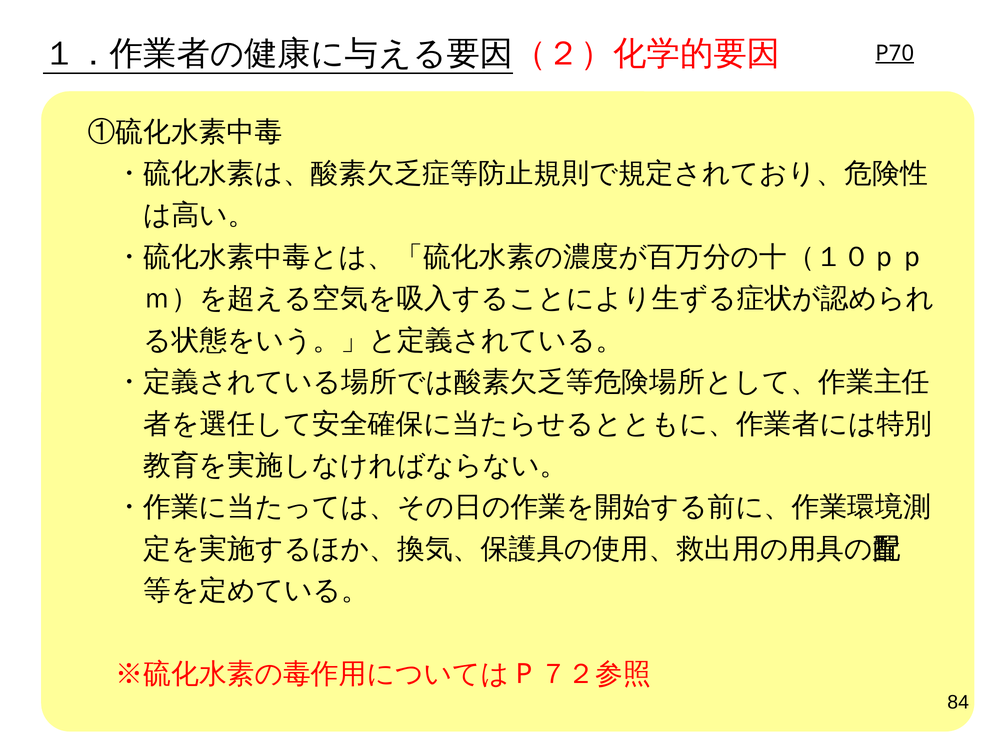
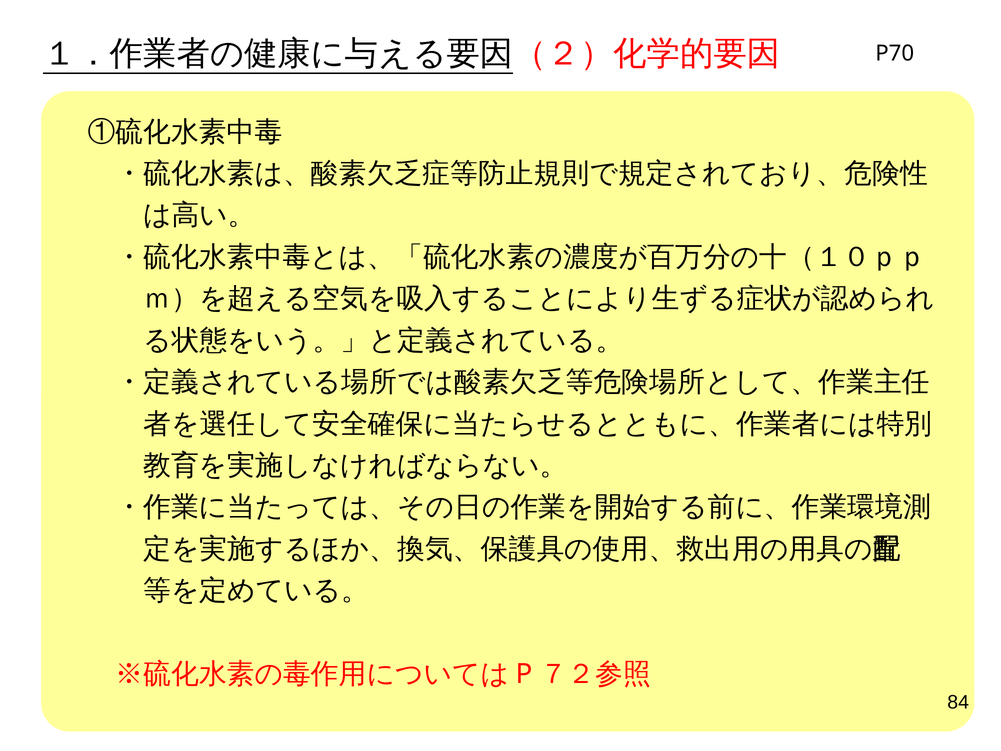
P70 underline: present -> none
